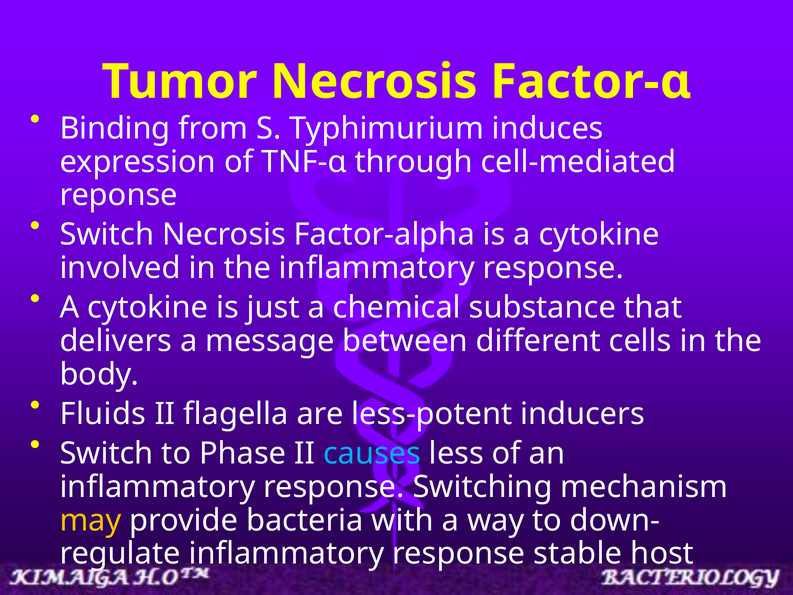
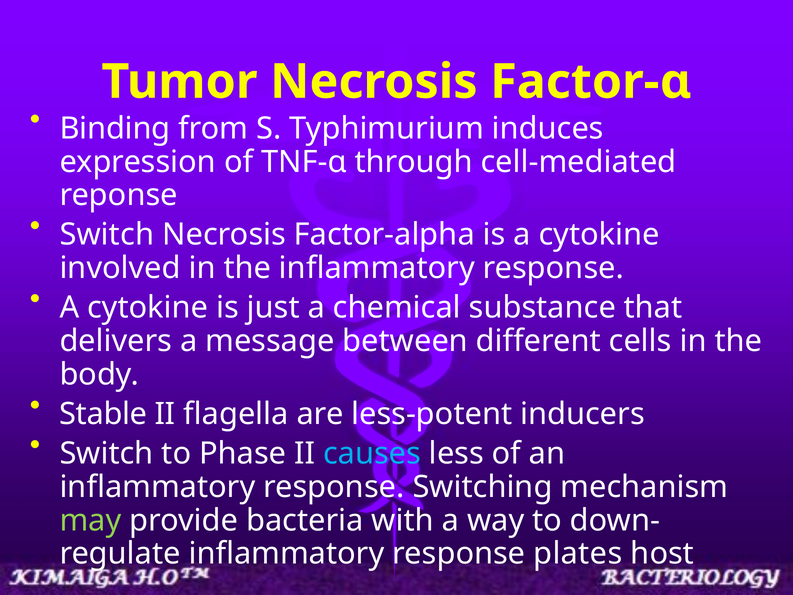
Fluids: Fluids -> Stable
may colour: yellow -> light green
stable: stable -> plates
